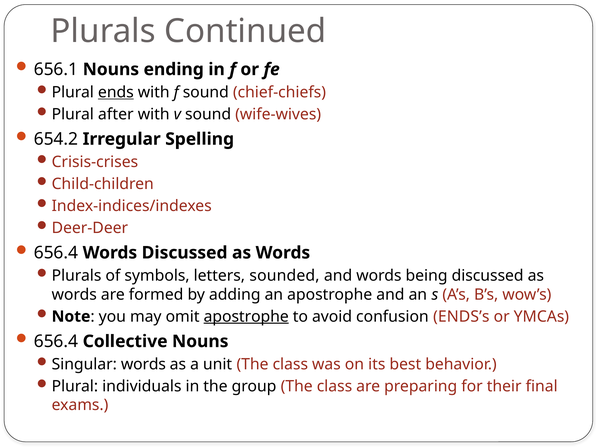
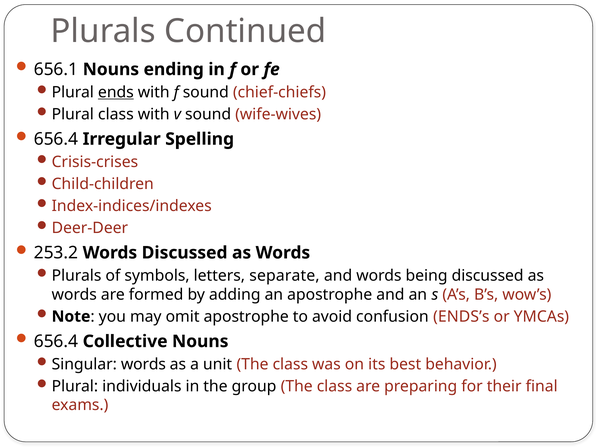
Plural after: after -> class
654.2 at (56, 139): 654.2 -> 656.4
656.4 at (56, 253): 656.4 -> 253.2
sounded: sounded -> separate
apostrophe at (246, 316) underline: present -> none
